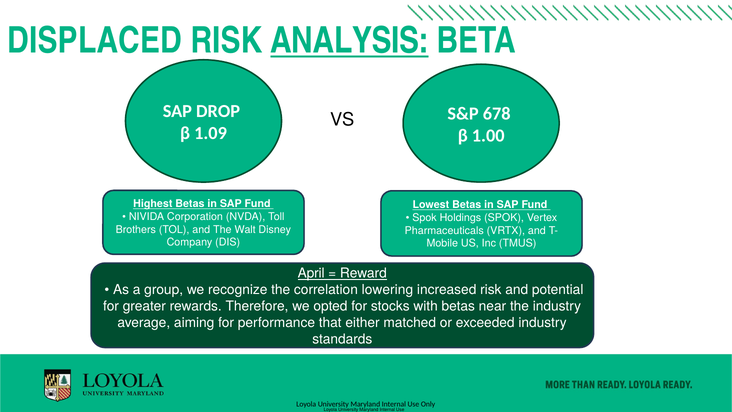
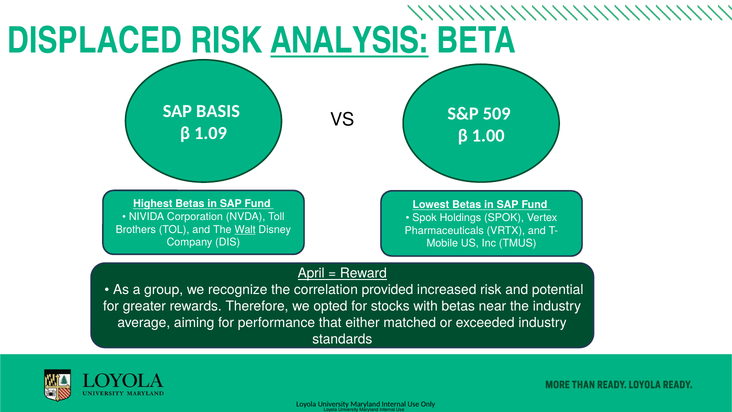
DROP: DROP -> BASIS
678: 678 -> 509
Walt underline: none -> present
lowering: lowering -> provided
